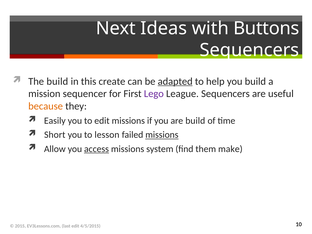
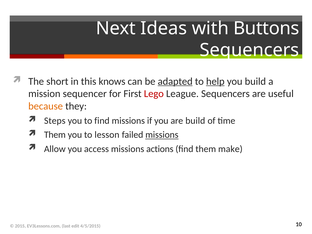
The build: build -> short
create: create -> knows
help underline: none -> present
Lego colour: purple -> red
Easily: Easily -> Steps
to edit: edit -> find
Short at (55, 135): Short -> Them
access underline: present -> none
system: system -> actions
